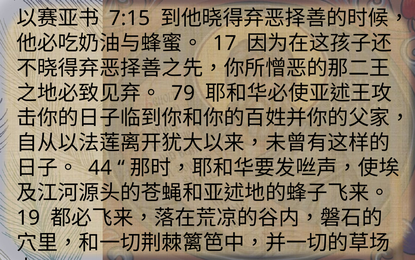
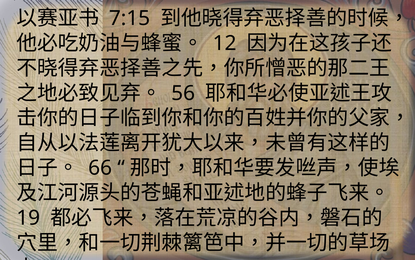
17: 17 -> 12
79: 79 -> 56
44: 44 -> 66
